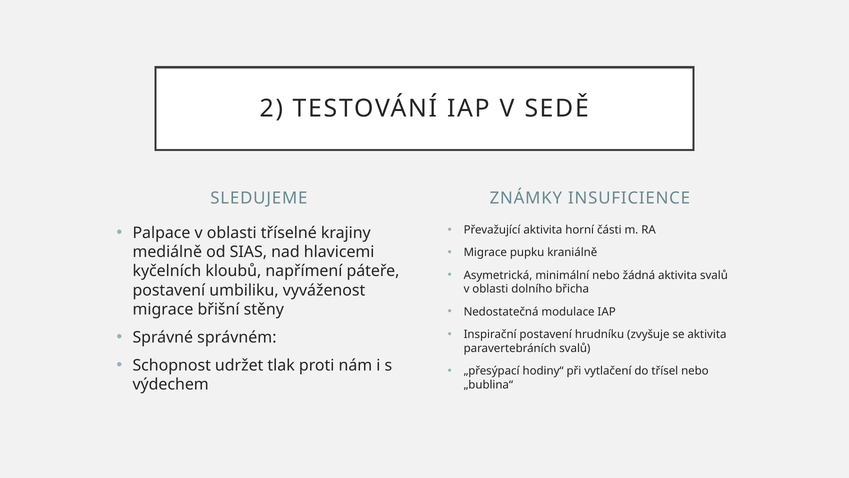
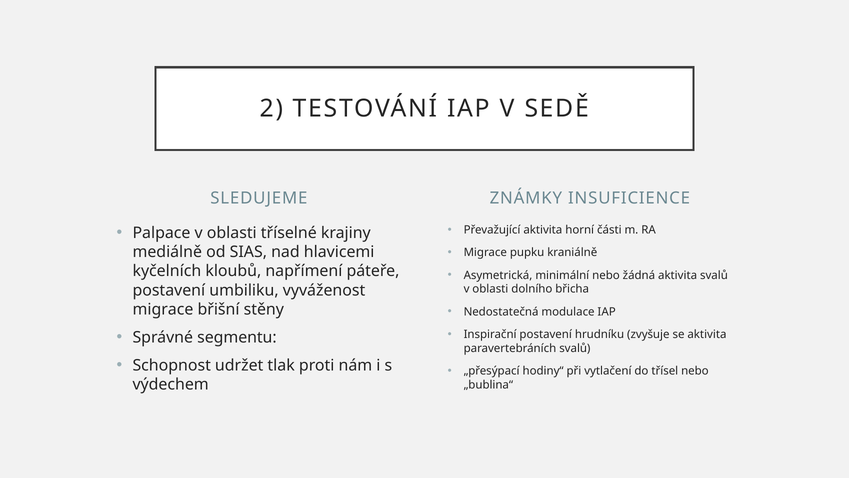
správném: správném -> segmentu
